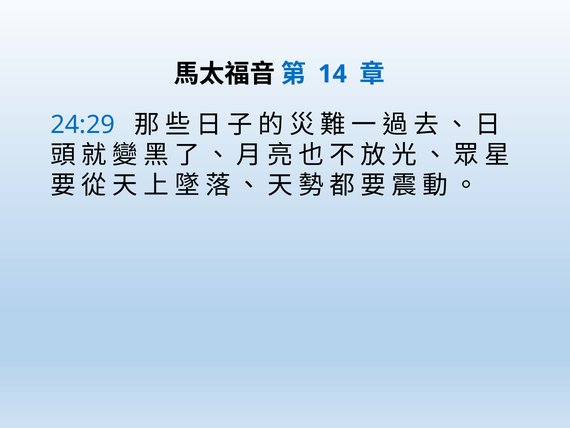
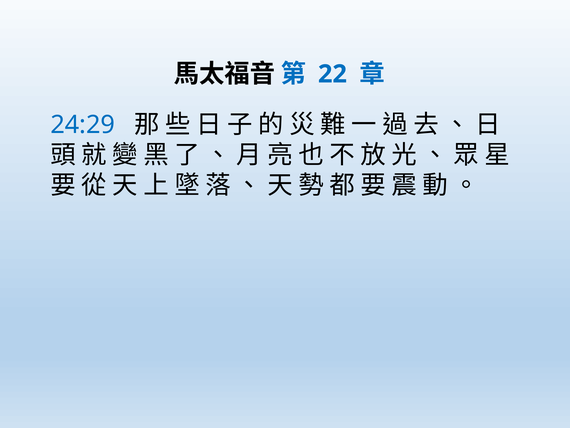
14: 14 -> 22
